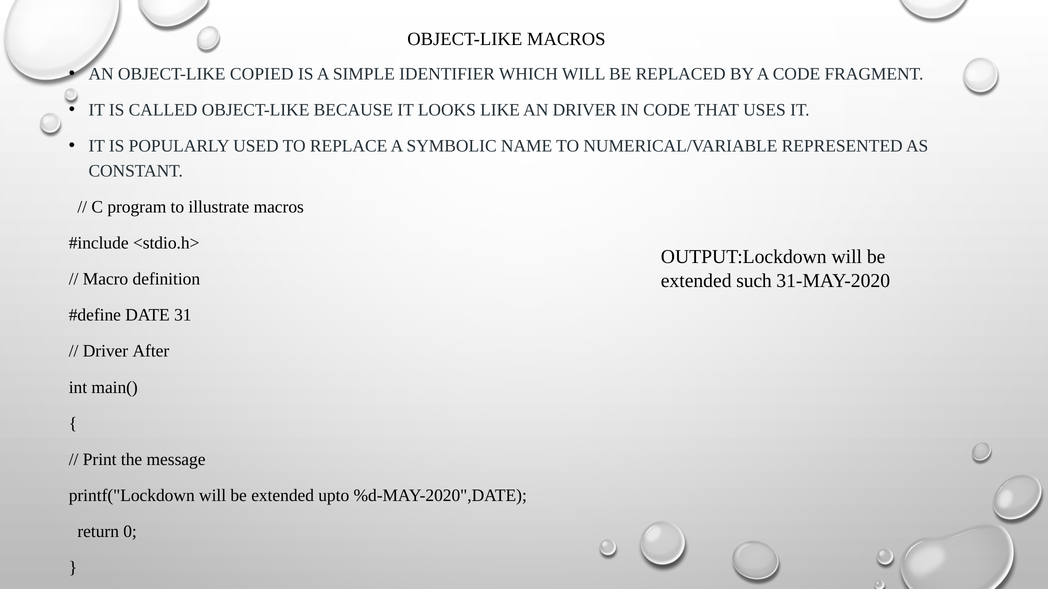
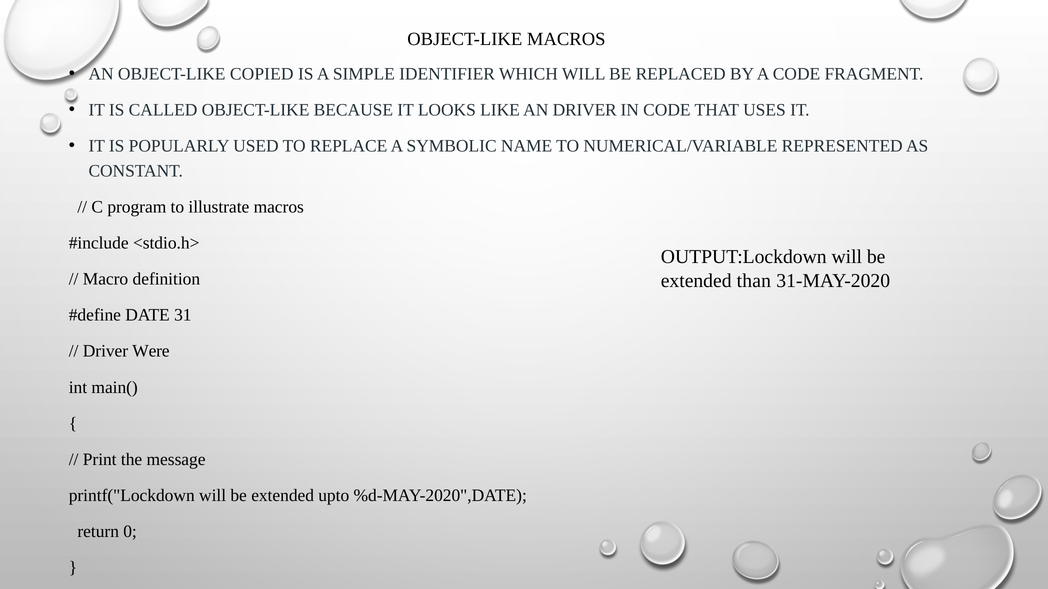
such: such -> than
After: After -> Were
